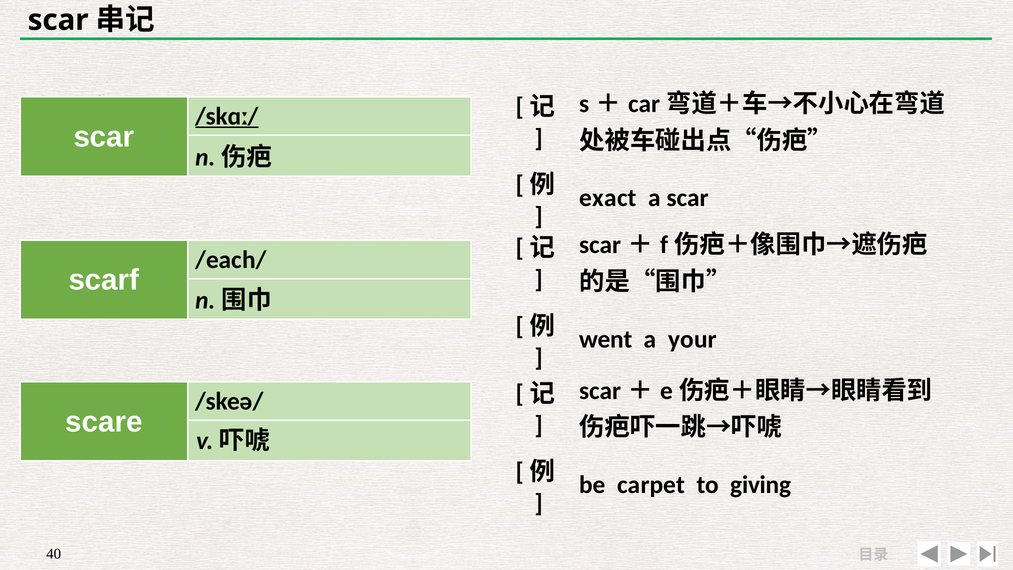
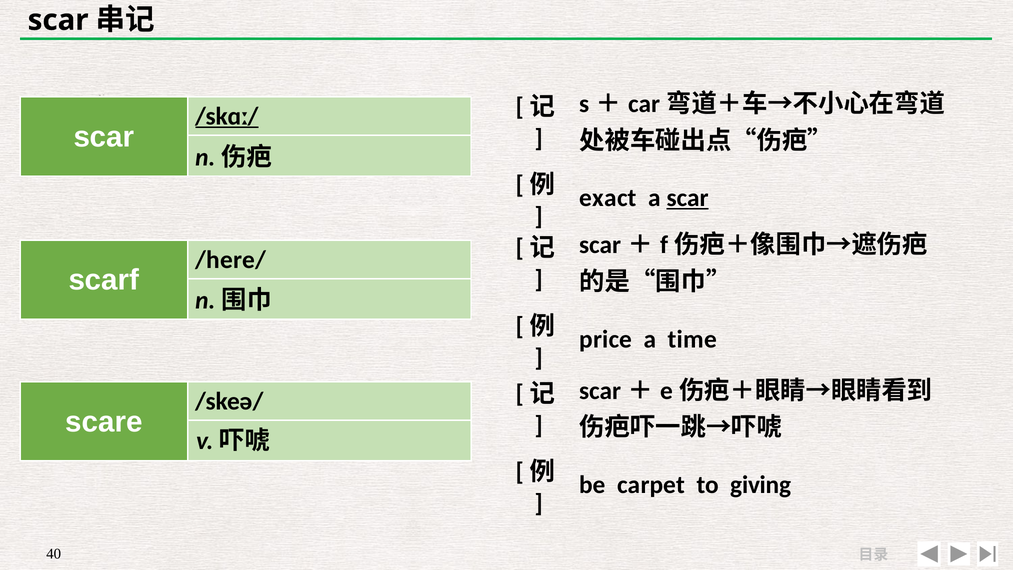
scar at (688, 198) underline: none -> present
/each/: /each/ -> /here/
went: went -> price
your: your -> time
